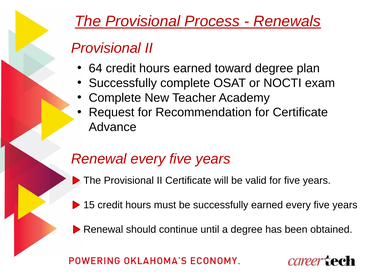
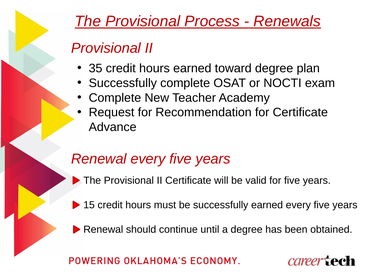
64: 64 -> 35
